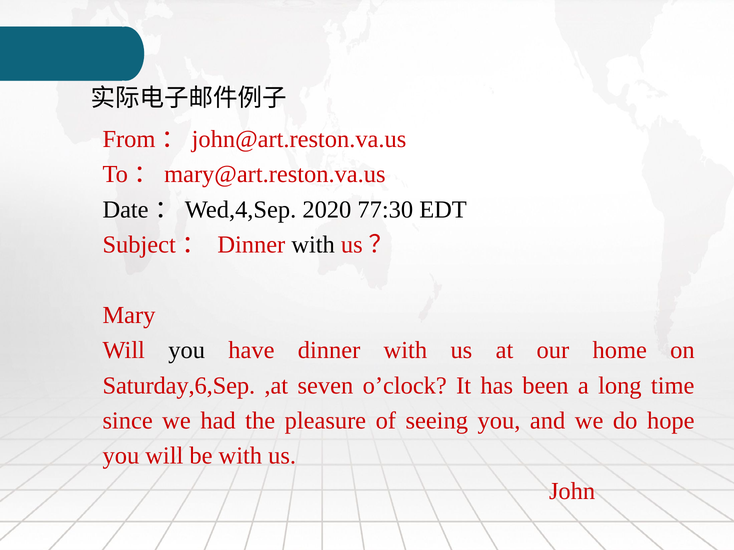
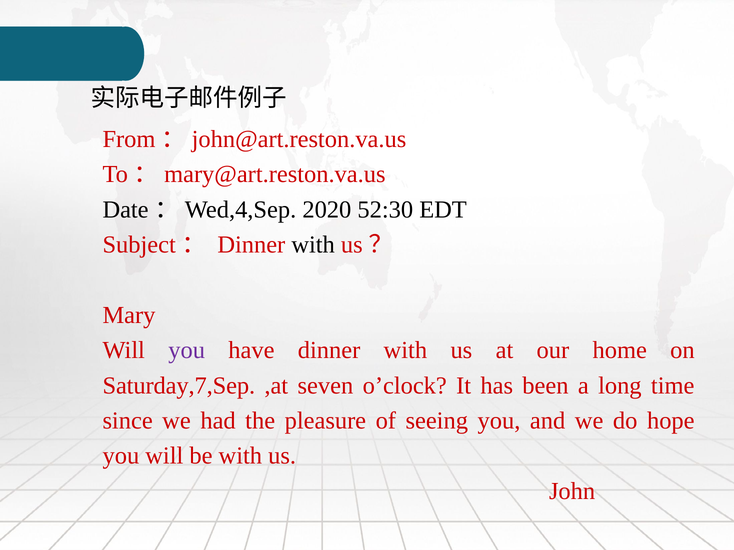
77:30: 77:30 -> 52:30
you at (187, 351) colour: black -> purple
Saturday,6,Sep: Saturday,6,Sep -> Saturday,7,Sep
